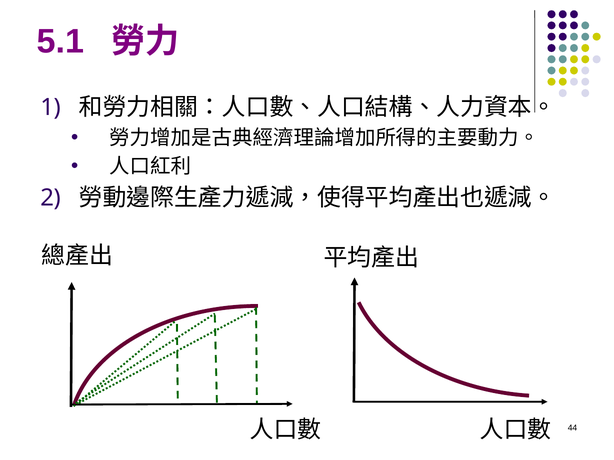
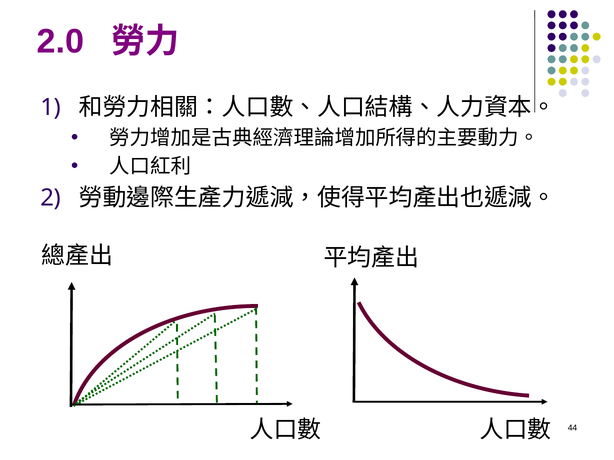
5.1: 5.1 -> 2.0
